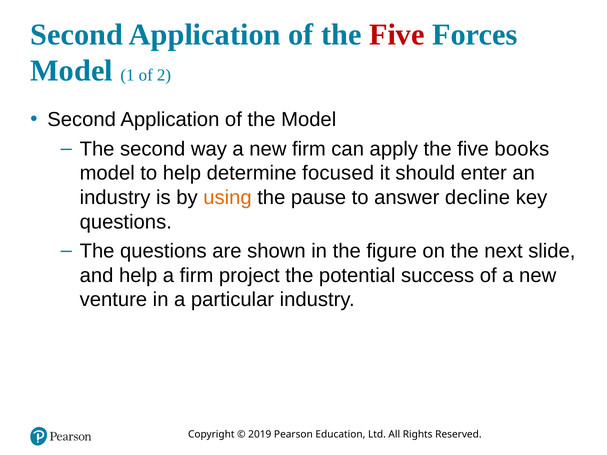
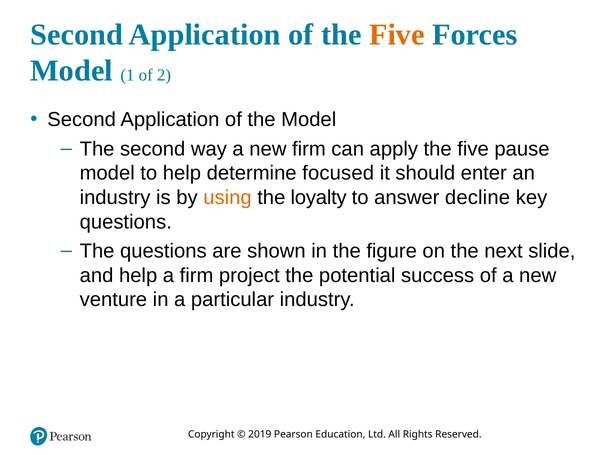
Five at (397, 35) colour: red -> orange
books: books -> pause
pause: pause -> loyalty
